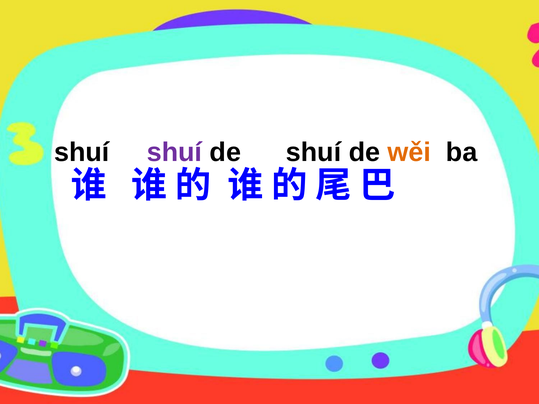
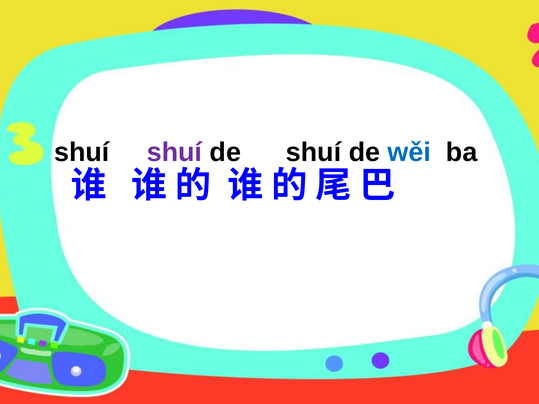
wěi colour: orange -> blue
